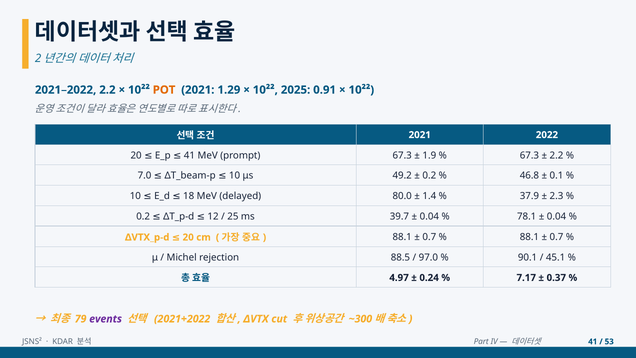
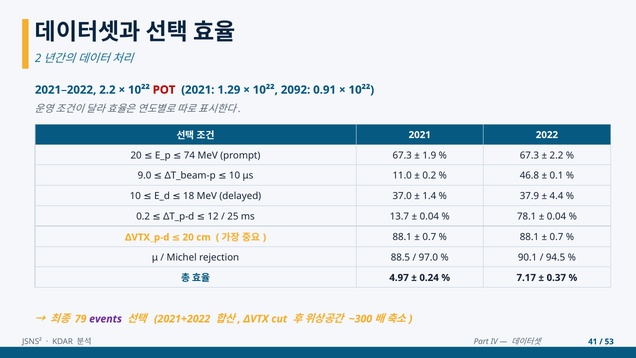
POT colour: orange -> red
2025: 2025 -> 2092
41 at (189, 155): 41 -> 74
49.2: 49.2 -> 11.0
7.0: 7.0 -> 9.0
80.0: 80.0 -> 37.0
2.3: 2.3 -> 4.4
39.7: 39.7 -> 13.7
45.1: 45.1 -> 94.5
